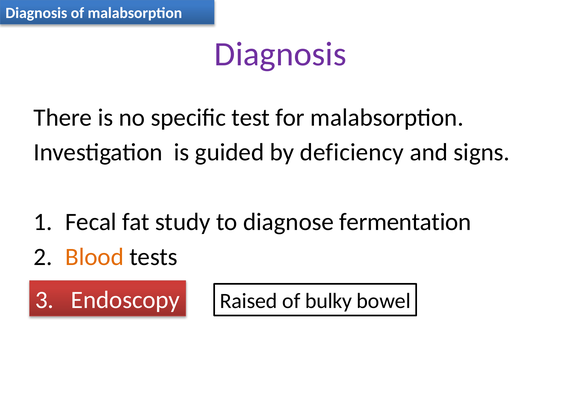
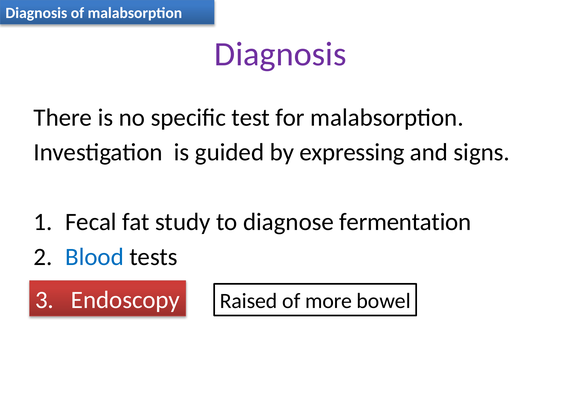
deficiency: deficiency -> expressing
Blood colour: orange -> blue
bulky: bulky -> more
